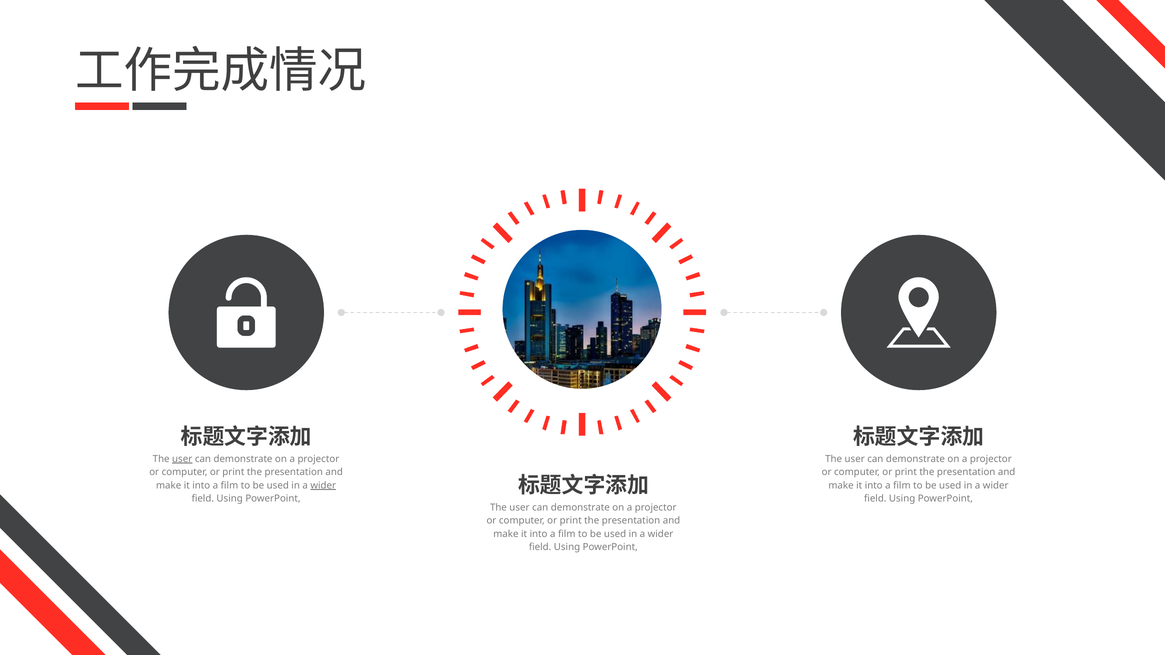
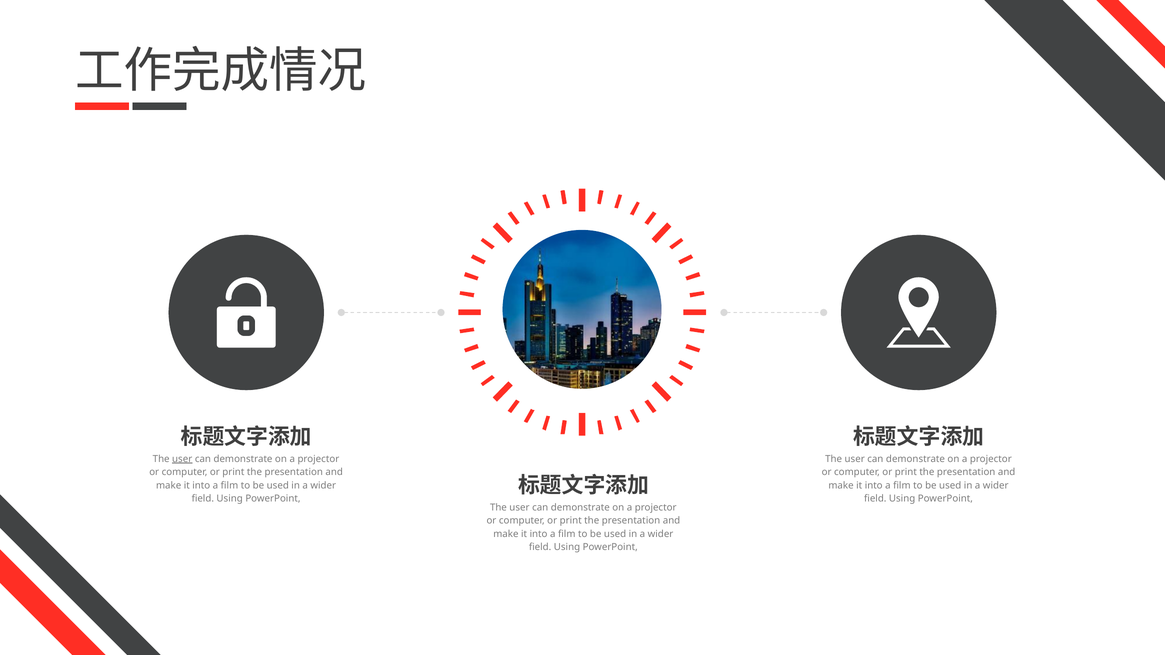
wider at (323, 486) underline: present -> none
